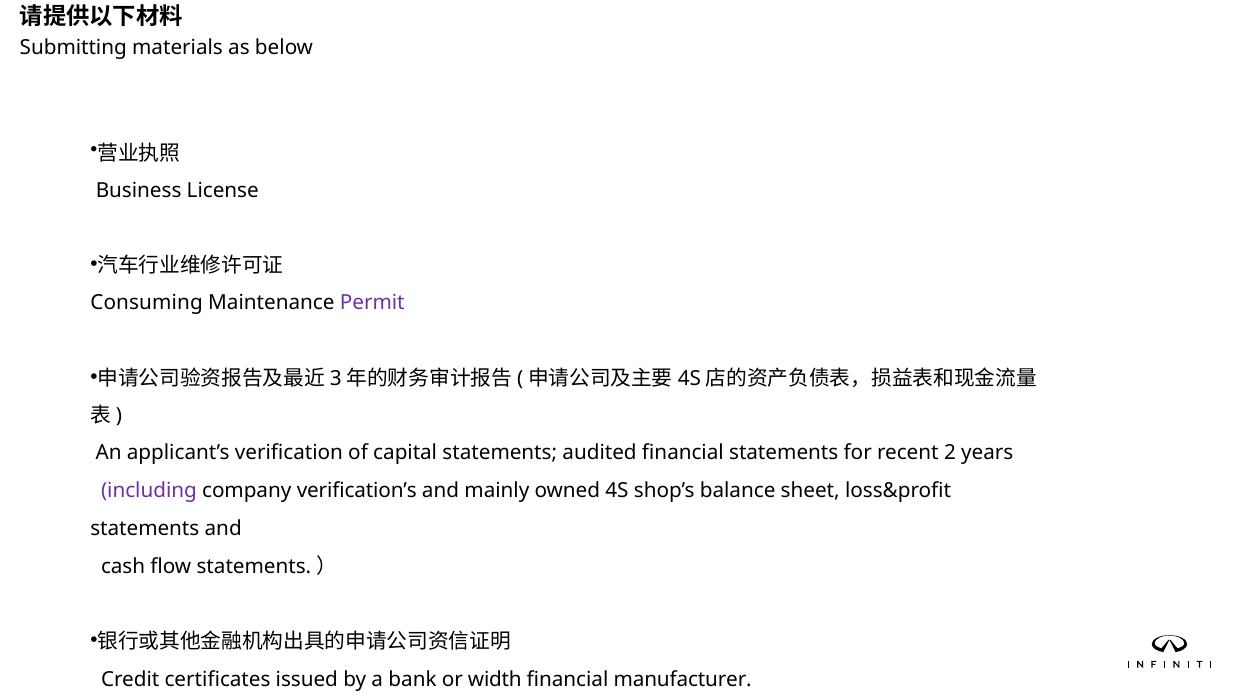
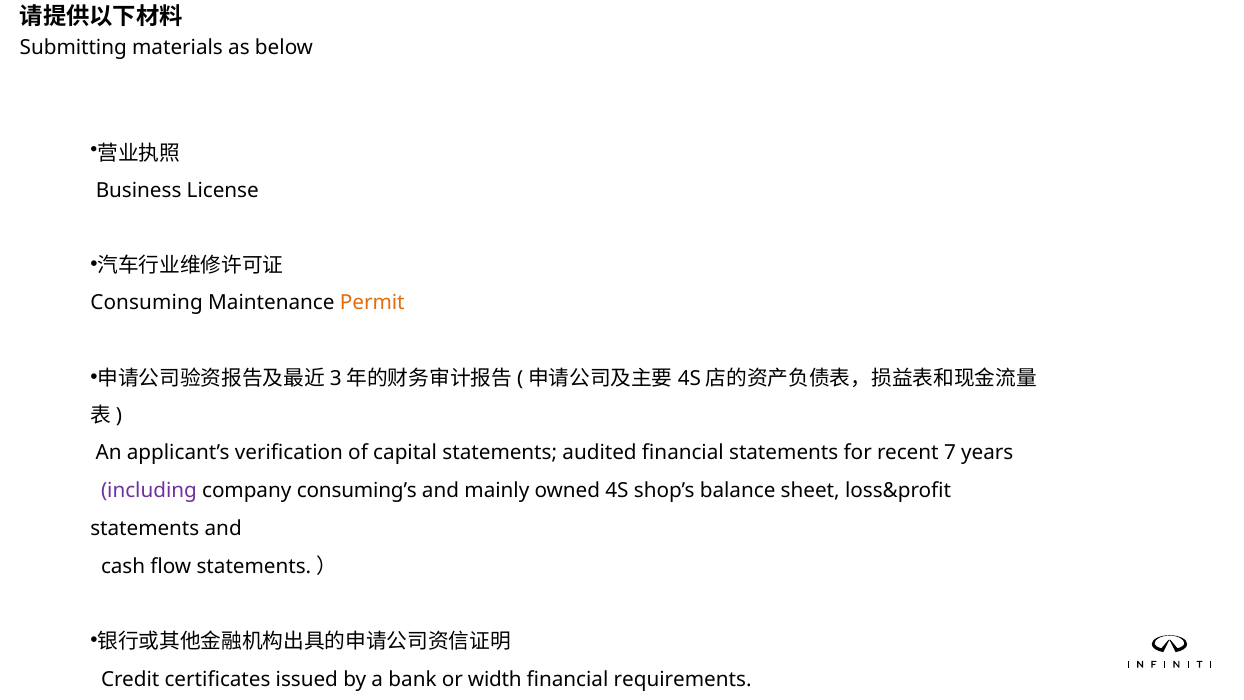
Permit colour: purple -> orange
2: 2 -> 7
verification’s: verification’s -> consuming’s
manufacturer: manufacturer -> requirements
